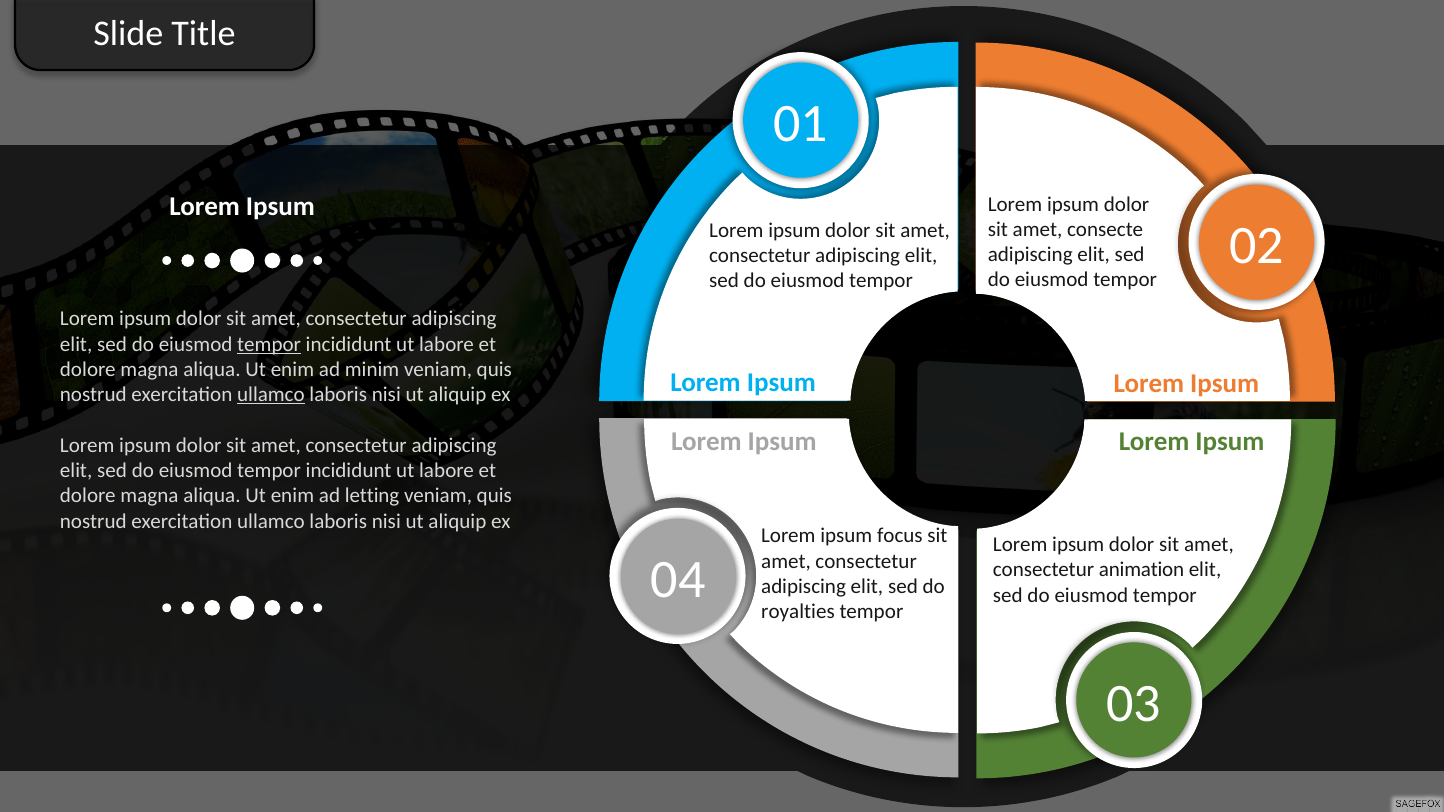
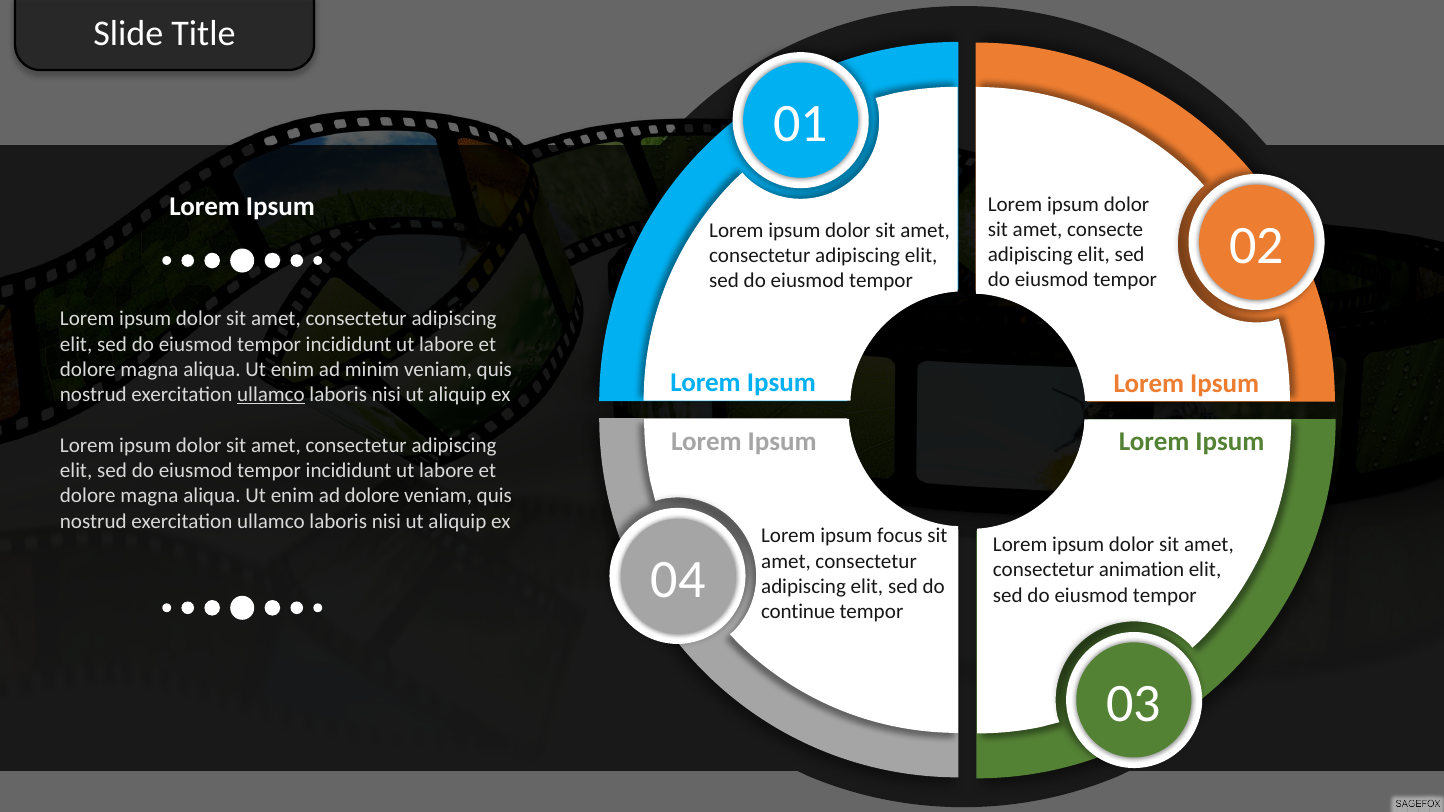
tempor at (269, 344) underline: present -> none
ad letting: letting -> dolore
royalties: royalties -> continue
